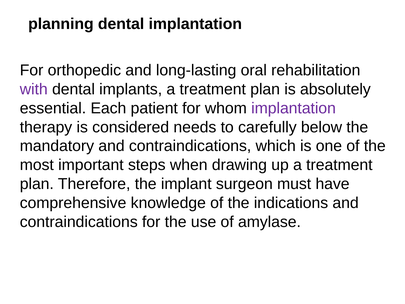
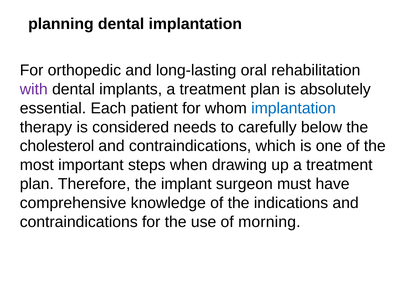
implantation at (294, 108) colour: purple -> blue
mandatory: mandatory -> cholesterol
amylase: amylase -> morning
